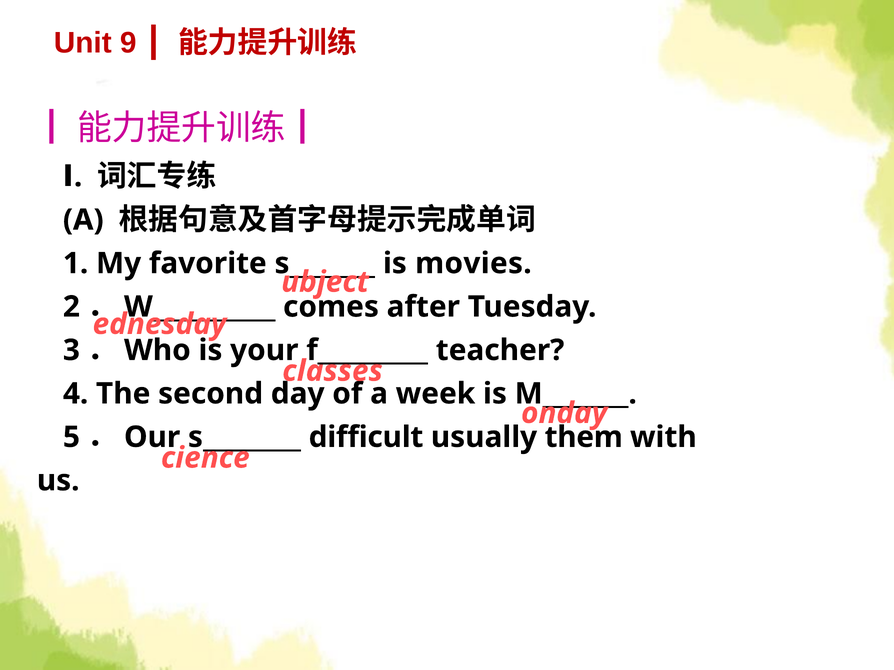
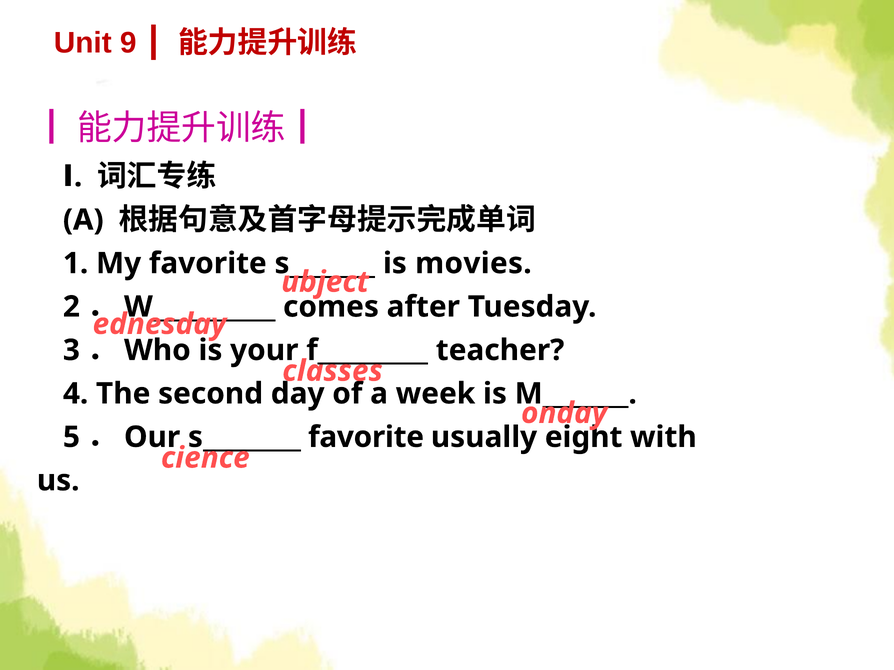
s________ difficult: difficult -> favorite
them: them -> eight
